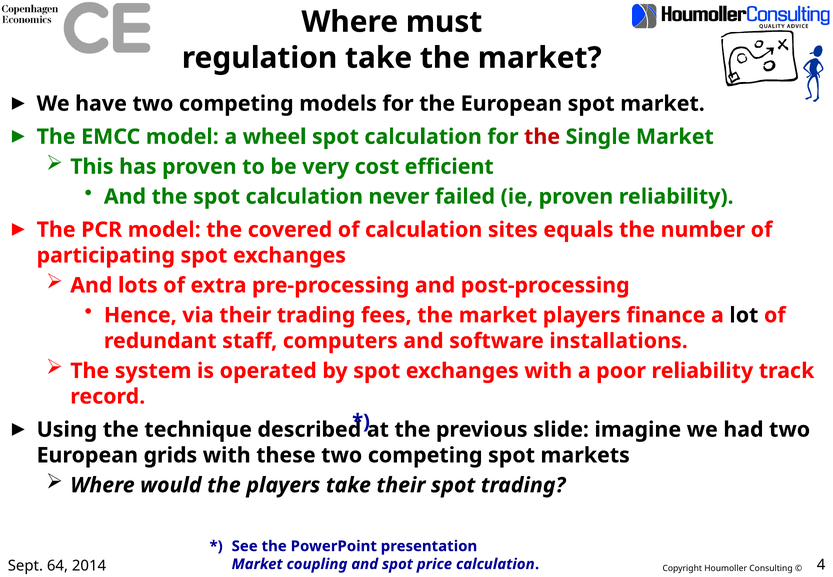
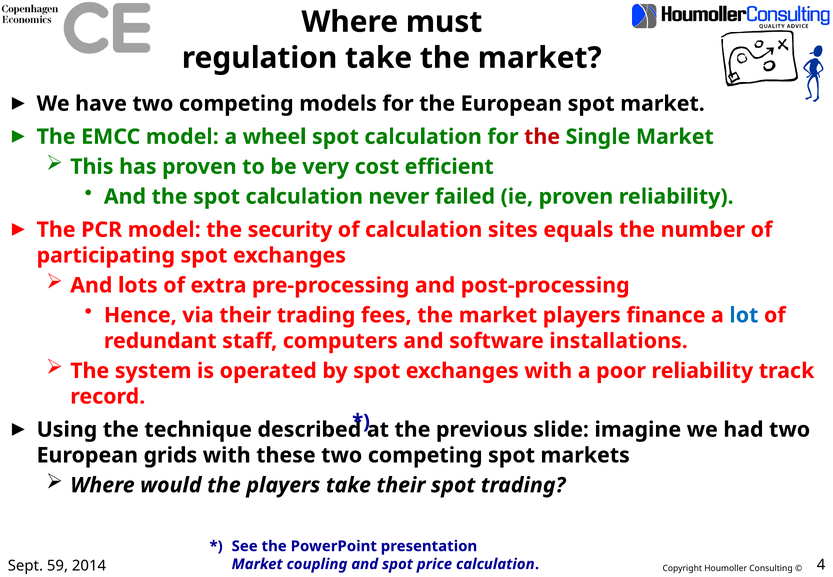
covered: covered -> security
lot colour: black -> blue
64: 64 -> 59
